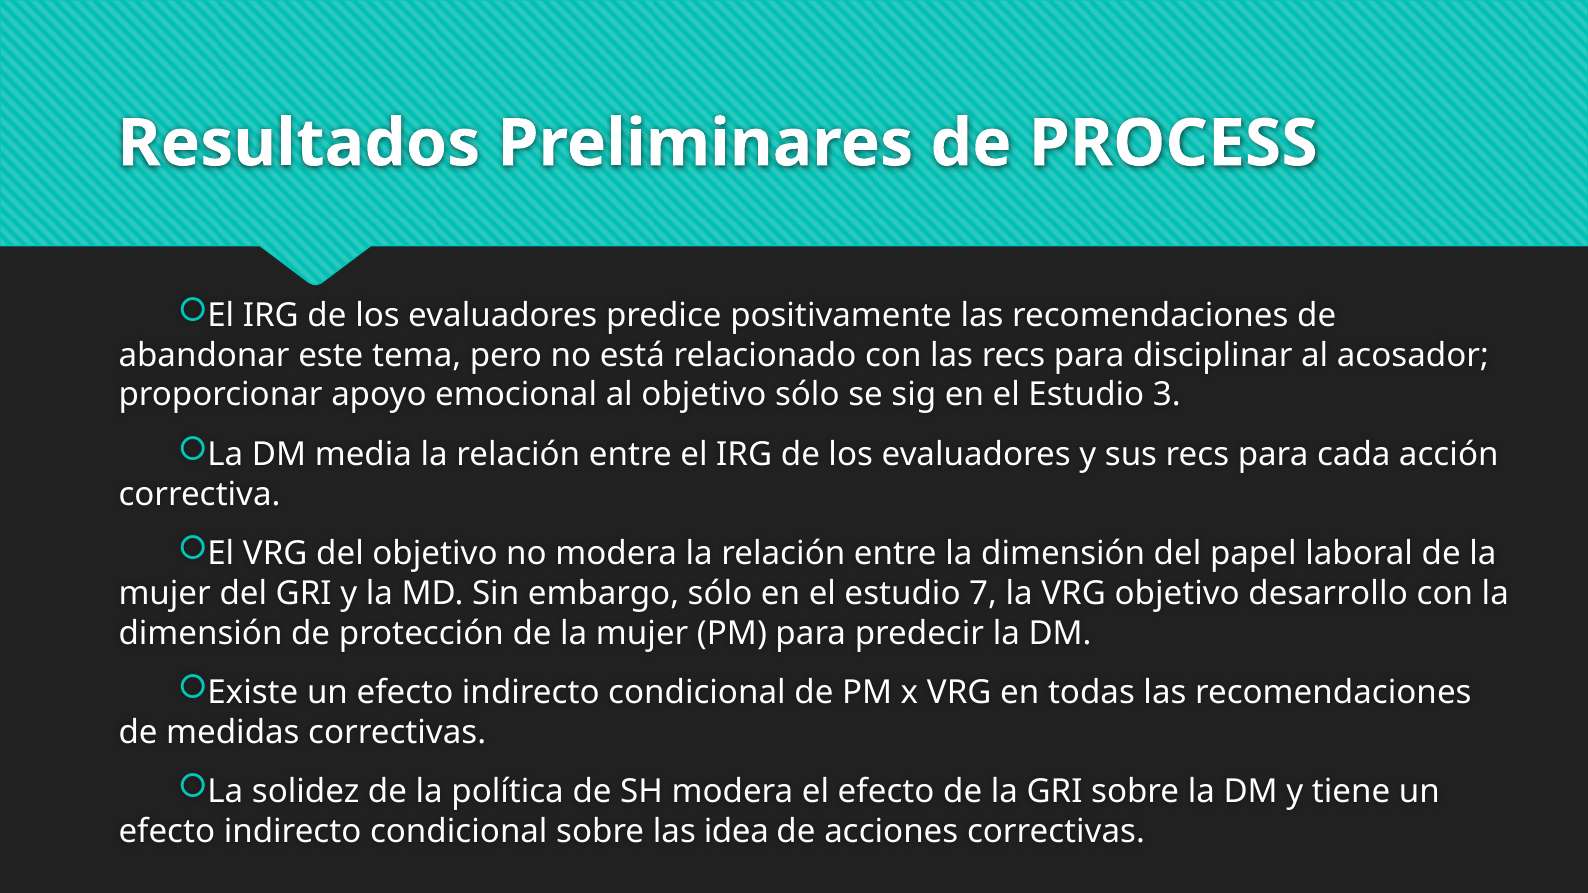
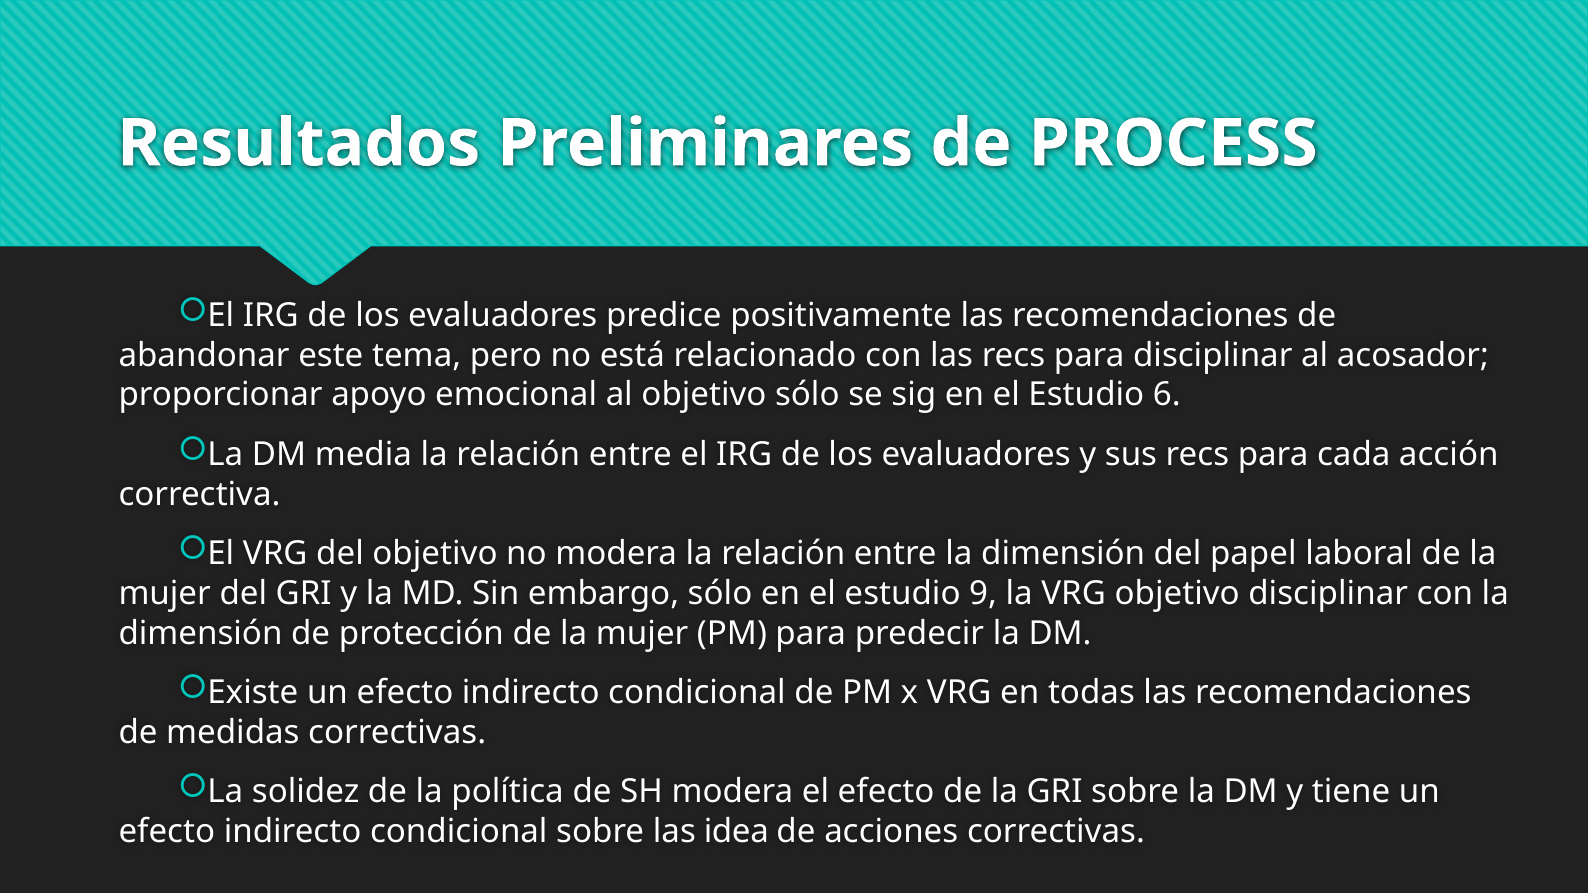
3: 3 -> 6
7: 7 -> 9
objetivo desarrollo: desarrollo -> disciplinar
